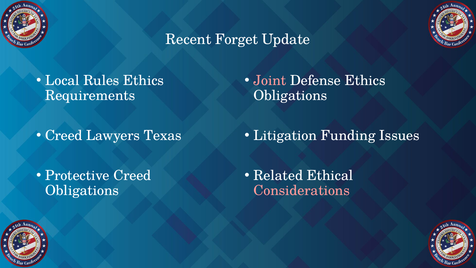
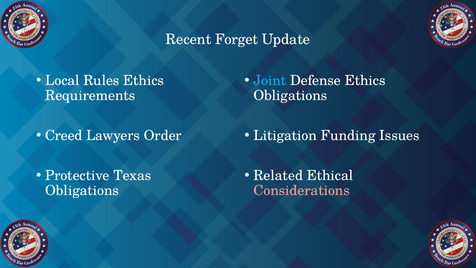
Joint colour: pink -> light blue
Texas: Texas -> Order
Protective Creed: Creed -> Texas
